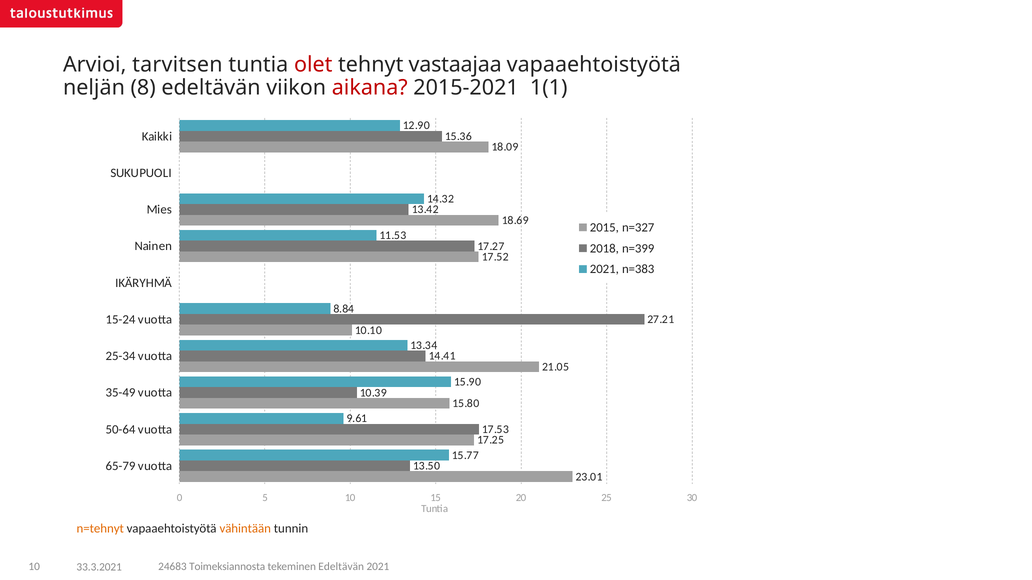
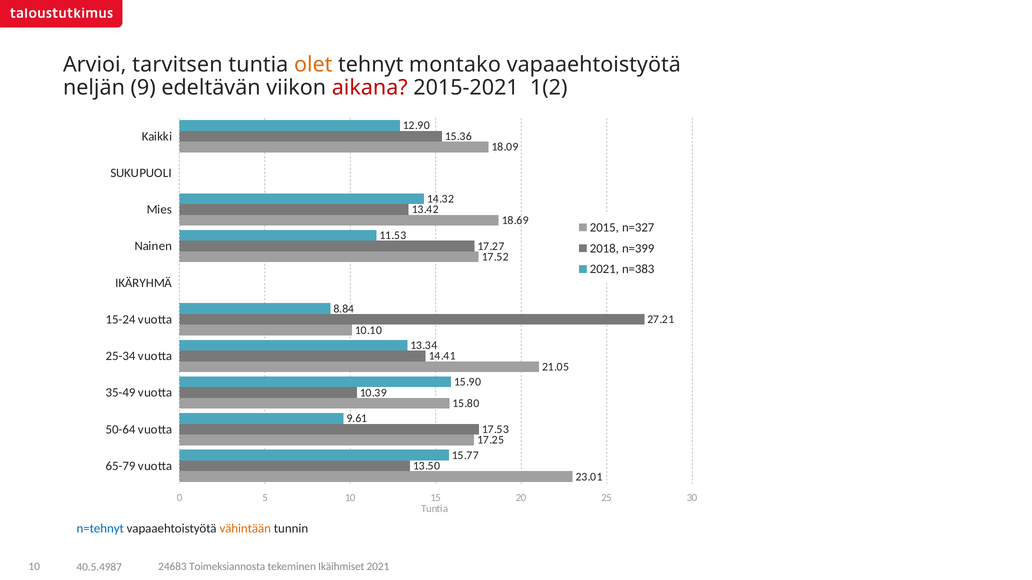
olet colour: red -> orange
vastaajaa: vastaajaa -> montako
8: 8 -> 9
1(1: 1(1 -> 1(2
n=tehnyt colour: orange -> blue
33.3.2021: 33.3.2021 -> 40.5.4987
tekeminen Edeltävän: Edeltävän -> Ikäihmiset
